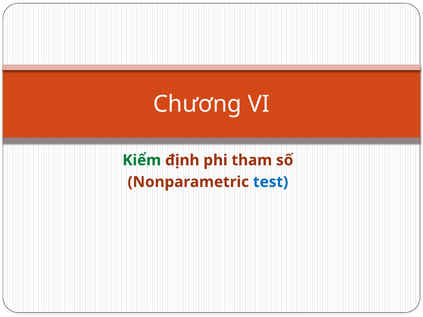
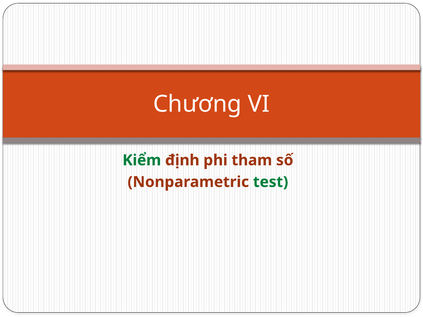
test colour: blue -> green
